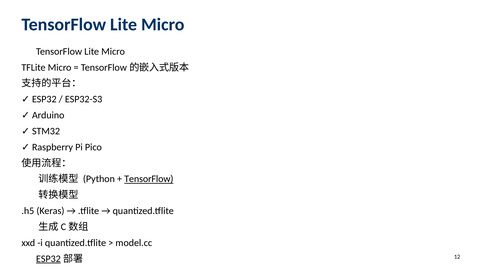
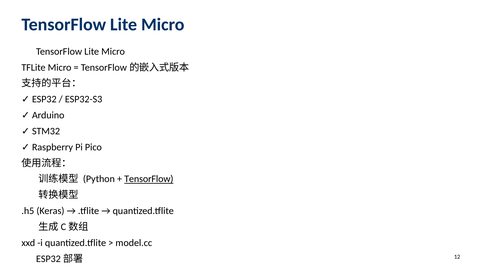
ESP32 underline: present -> none
